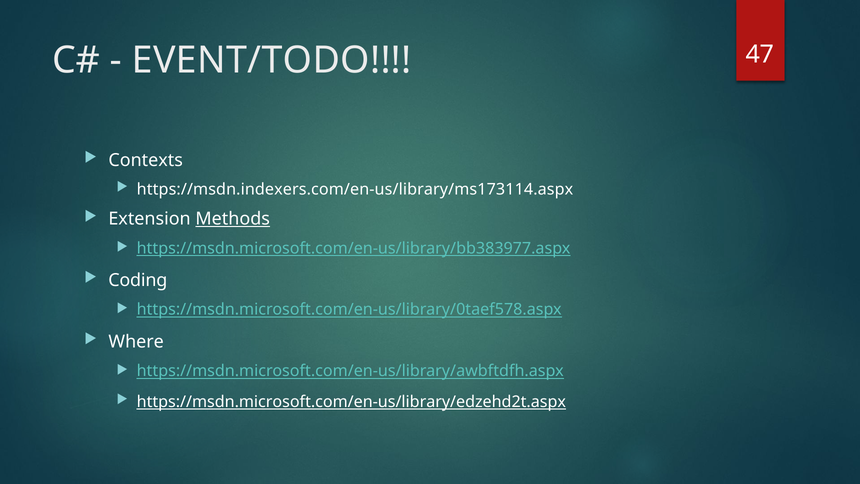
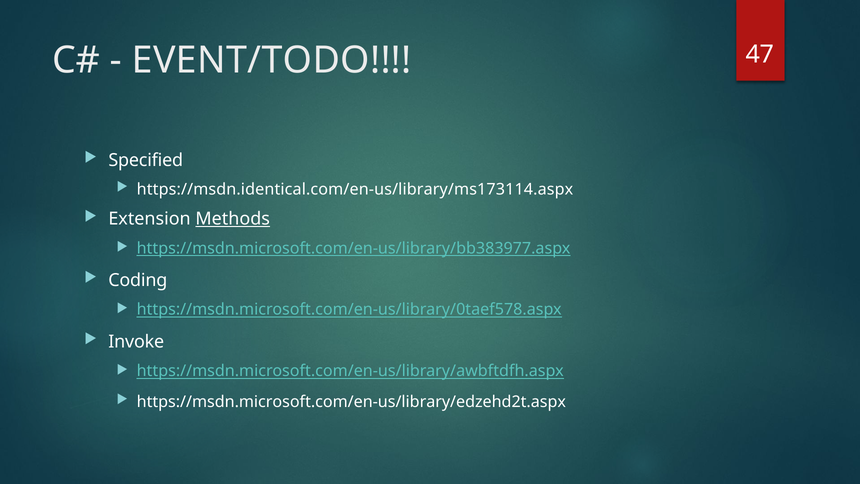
Contexts: Contexts -> Specified
https://msdn.indexers.com/en-us/library/ms173114.aspx: https://msdn.indexers.com/en-us/library/ms173114.aspx -> https://msdn.identical.com/en-us/library/ms173114.aspx
Where: Where -> Invoke
https://msdn.microsoft.com/en-us/library/edzehd2t.aspx underline: present -> none
